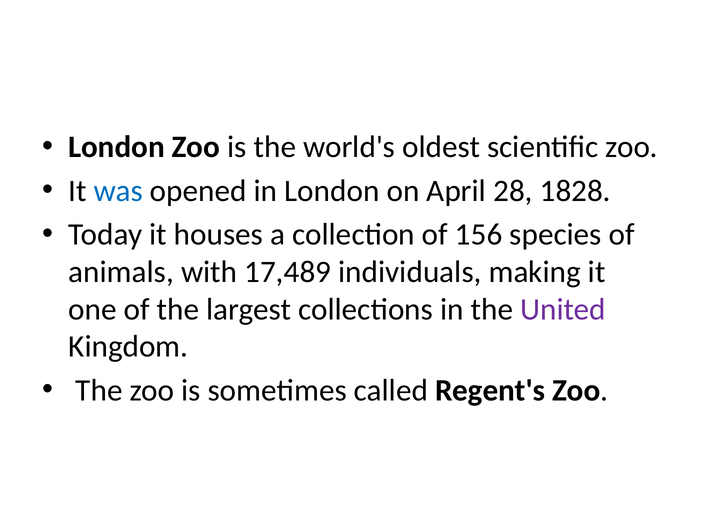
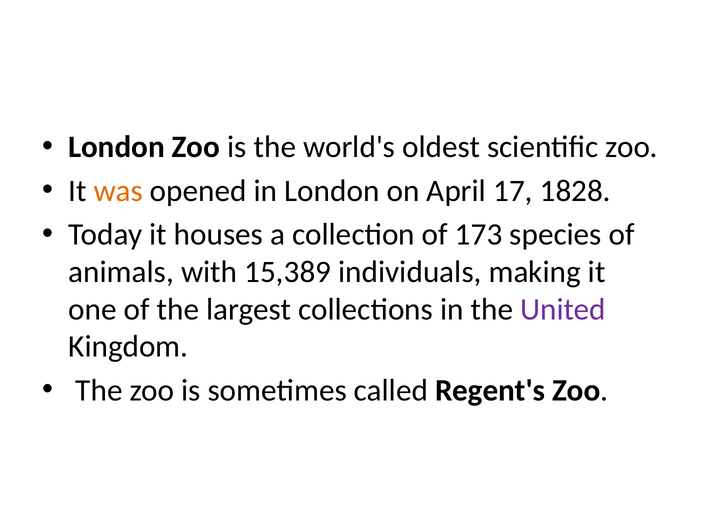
was colour: blue -> orange
28: 28 -> 17
156: 156 -> 173
17,489: 17,489 -> 15,389
